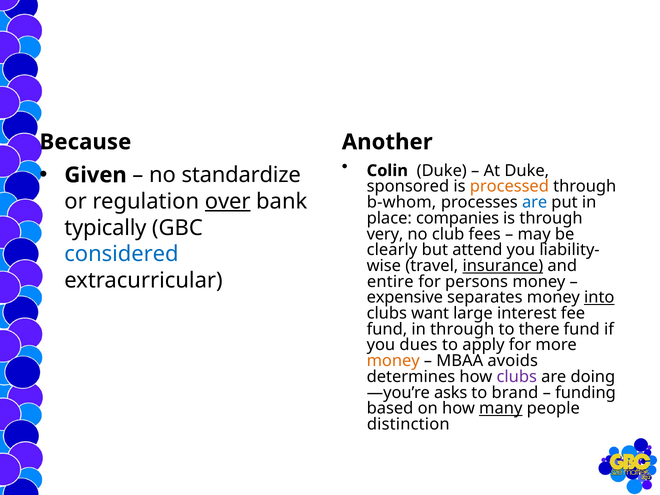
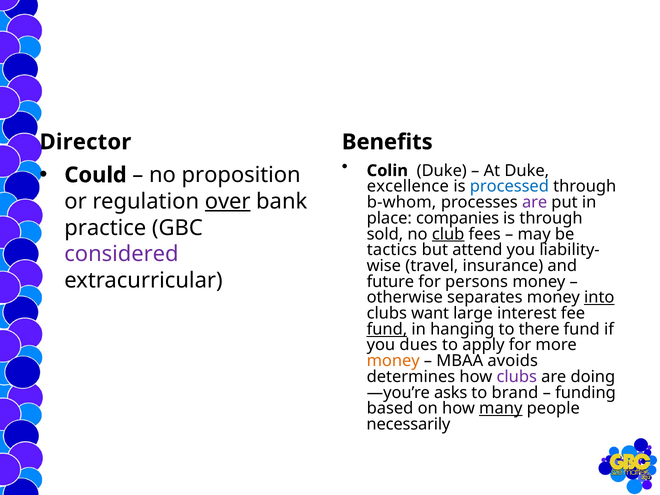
Because: Because -> Director
Another: Another -> Benefits
Given: Given -> Could
standardize: standardize -> proposition
sponsored: sponsored -> excellence
processed colour: orange -> blue
are at (535, 202) colour: blue -> purple
typically: typically -> practice
very: very -> sold
club underline: none -> present
clearly: clearly -> tactics
considered colour: blue -> purple
insurance underline: present -> none
entire: entire -> future
expensive: expensive -> otherwise
fund at (387, 329) underline: none -> present
in through: through -> hanging
distinction: distinction -> necessarily
